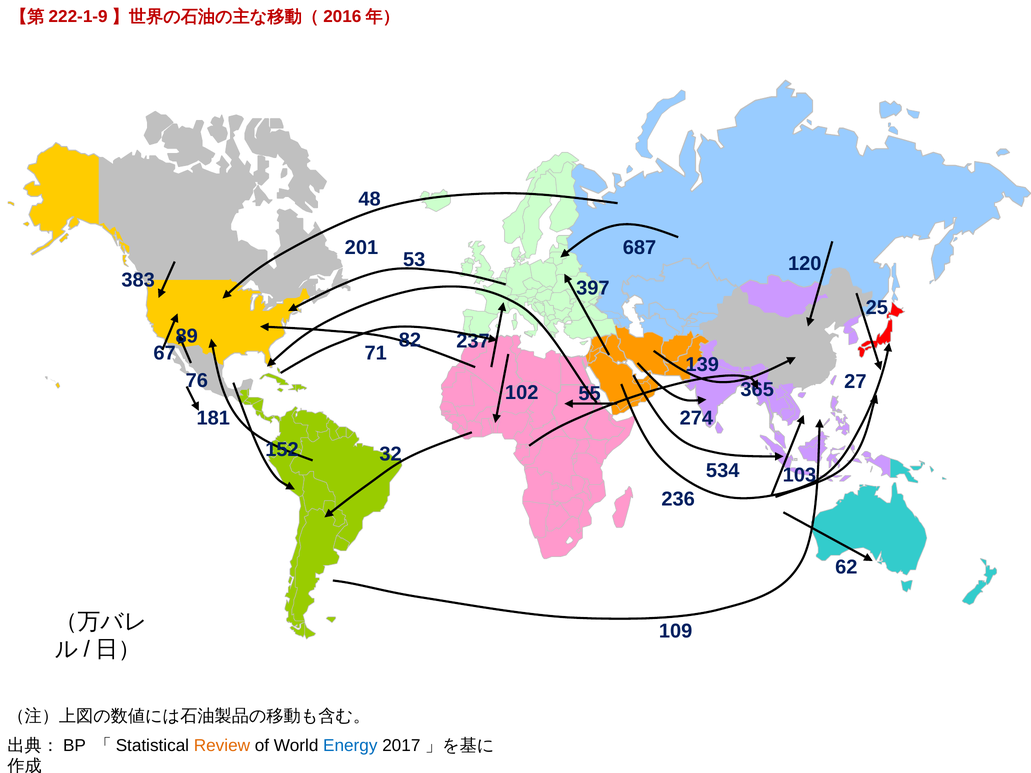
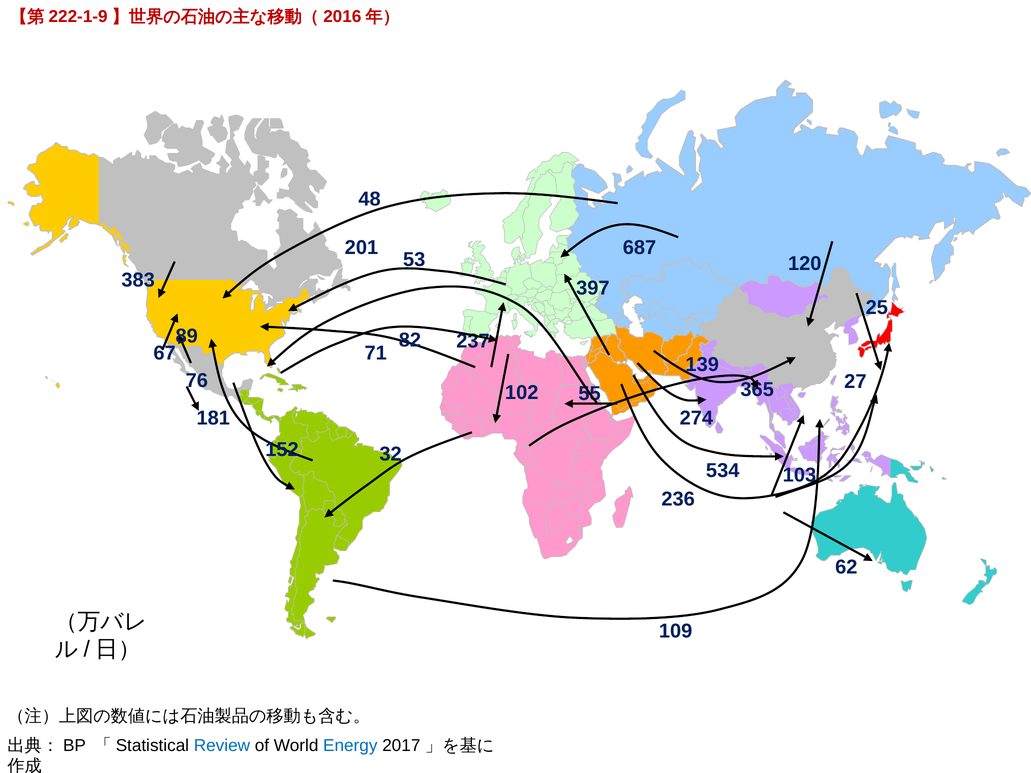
Review colour: orange -> blue
